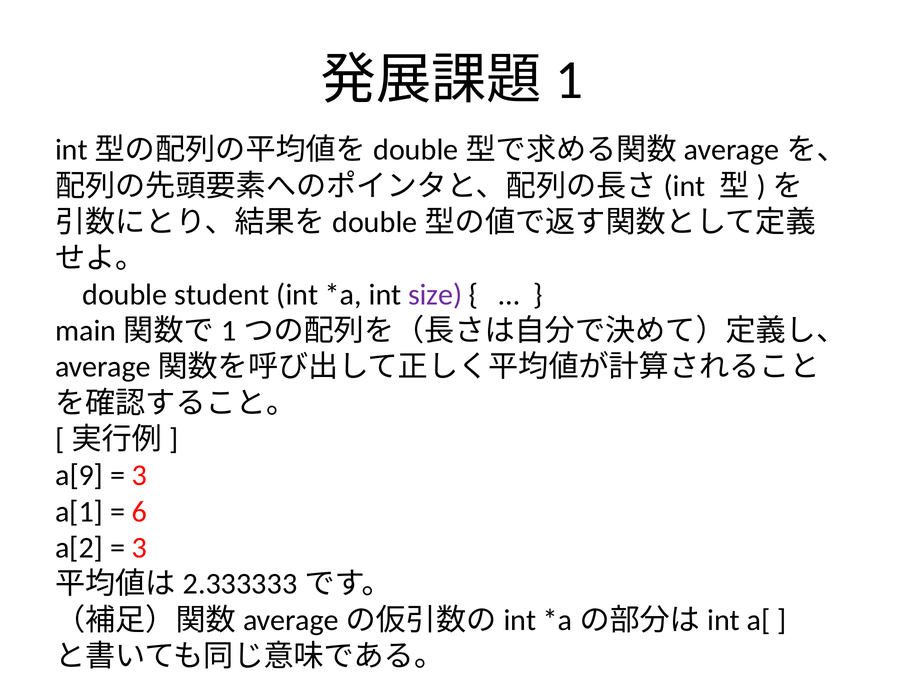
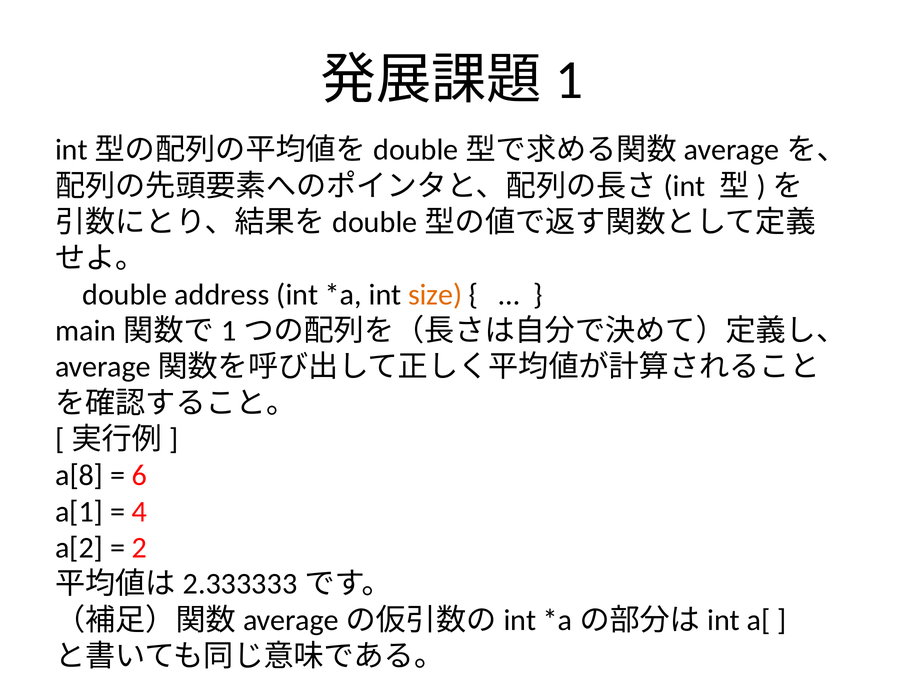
student: student -> address
size colour: purple -> orange
a[9: a[9 -> a[8
3 at (139, 475): 3 -> 6
6: 6 -> 4
3 at (139, 548): 3 -> 2
